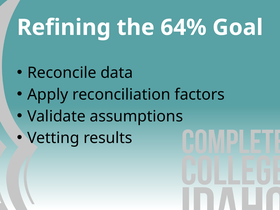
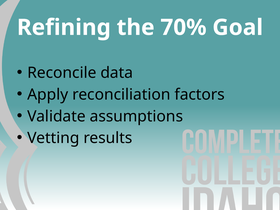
64%: 64% -> 70%
